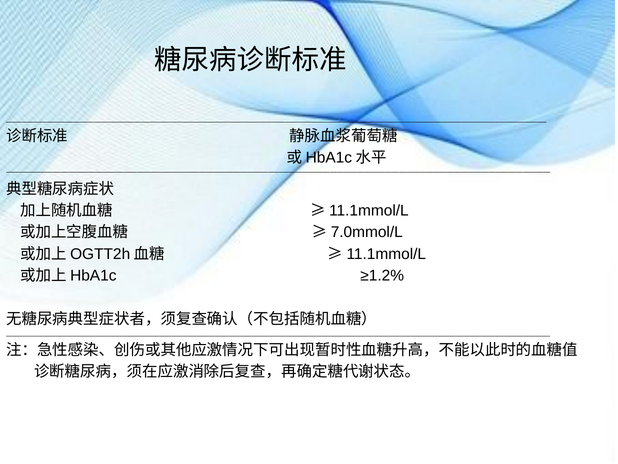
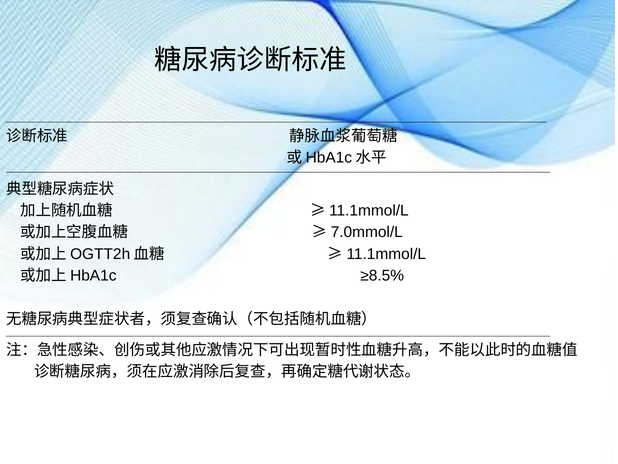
≥1.2%: ≥1.2% -> ≥8.5%
